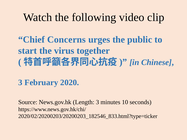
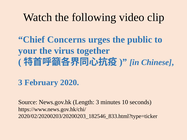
start: start -> your
